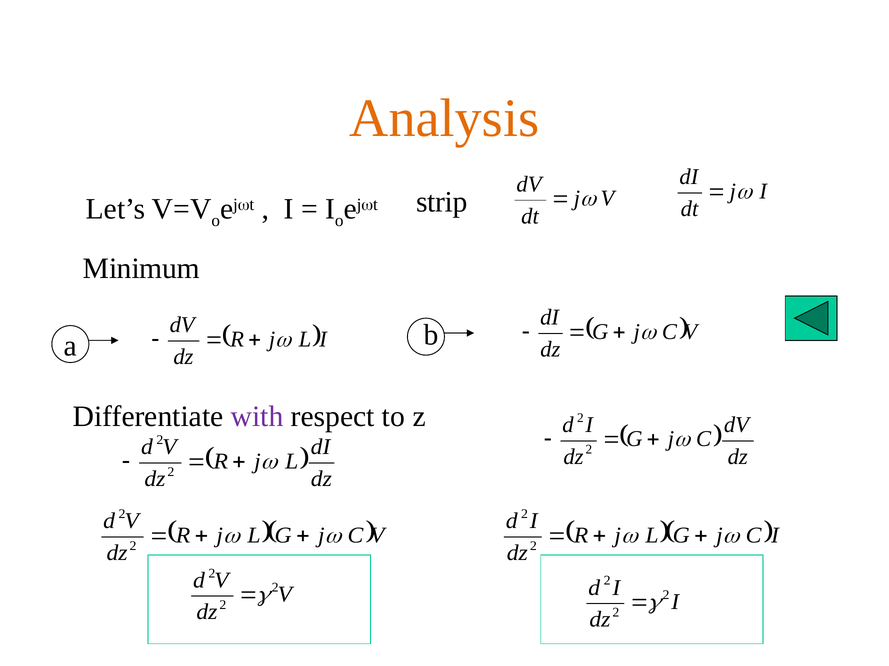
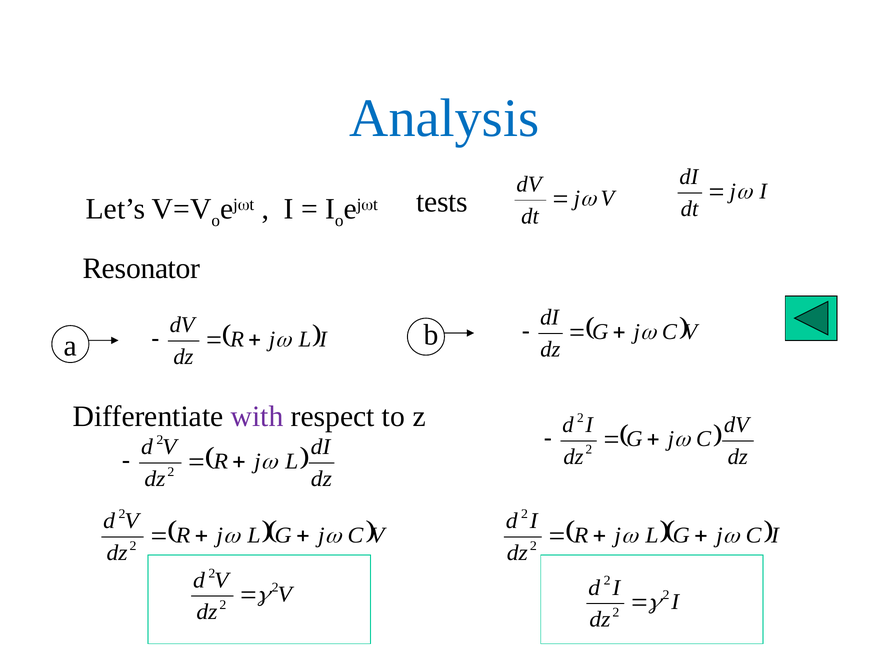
Analysis colour: orange -> blue
strip: strip -> tests
Minimum: Minimum -> Resonator
